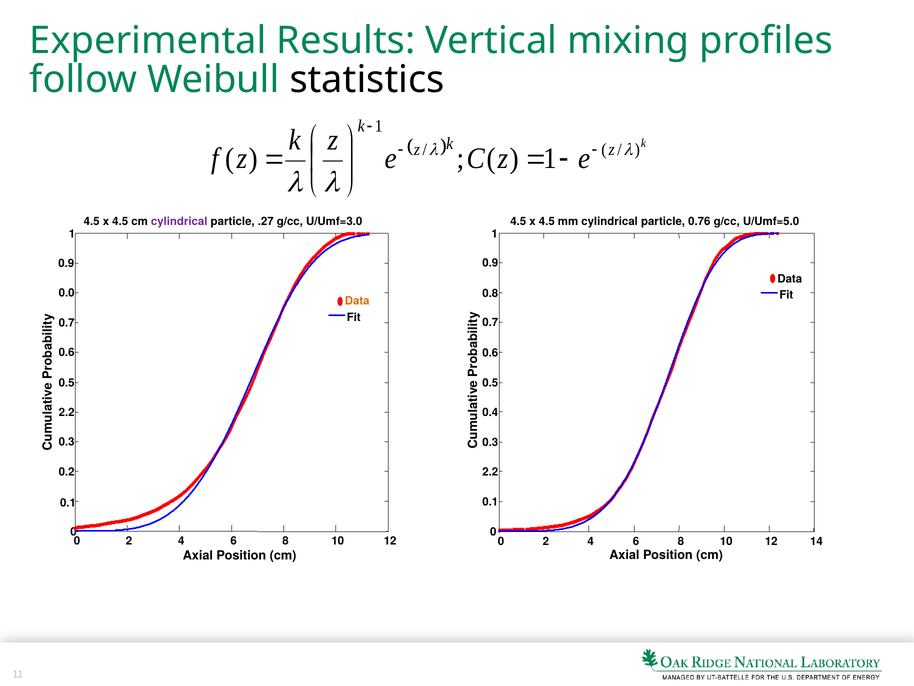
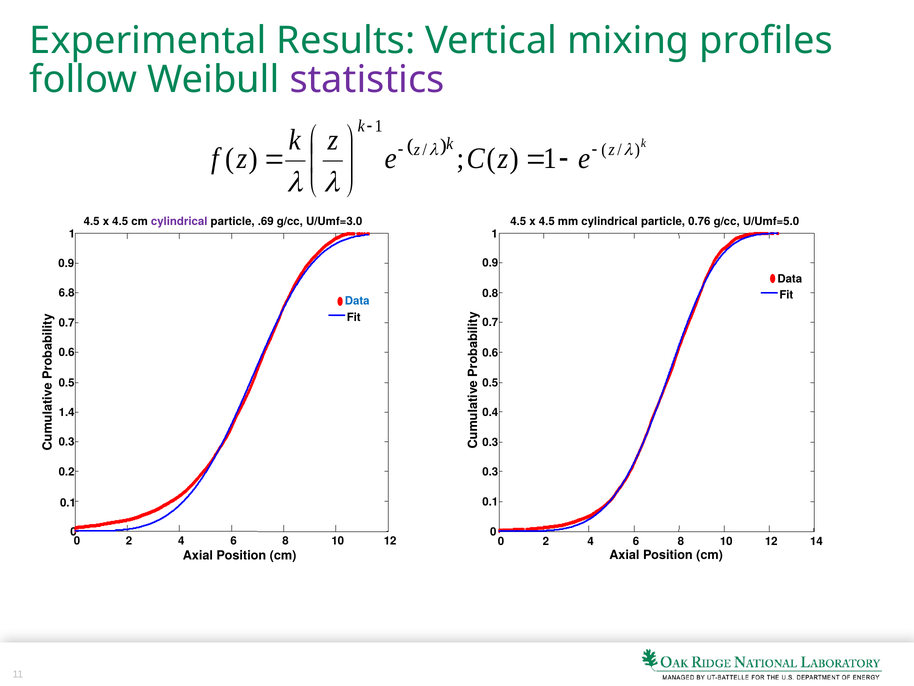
statistics colour: black -> purple
.27: .27 -> .69
0.0: 0.0 -> 6.8
Data at (357, 301) colour: orange -> blue
2.2 at (67, 412): 2.2 -> 1.4
2.2 at (490, 472): 2.2 -> 0.3
